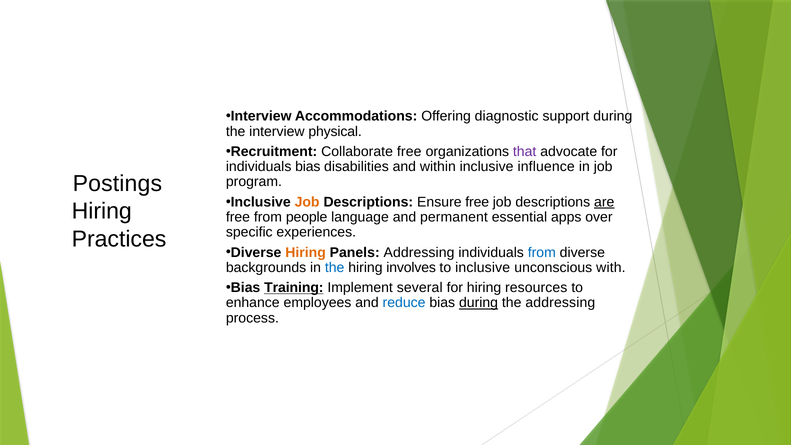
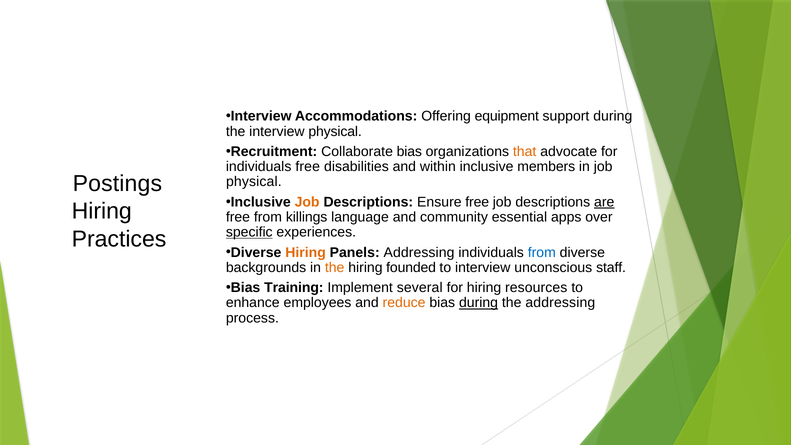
diagnostic: diagnostic -> equipment
Collaborate free: free -> bias
that colour: purple -> orange
individuals bias: bias -> free
influence: influence -> members
program at (254, 182): program -> physical
people: people -> killings
permanent: permanent -> community
specific underline: none -> present
the at (335, 267) colour: blue -> orange
involves: involves -> founded
to inclusive: inclusive -> interview
with: with -> staff
Training underline: present -> none
reduce colour: blue -> orange
